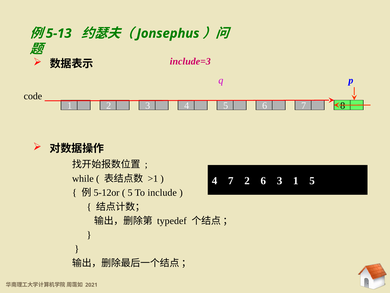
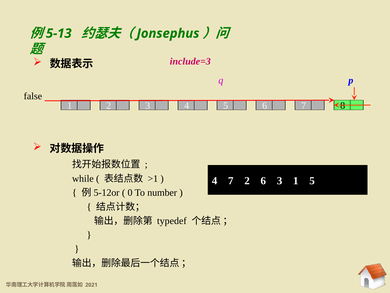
code: code -> false
5 at (130, 192): 5 -> 0
include: include -> number
